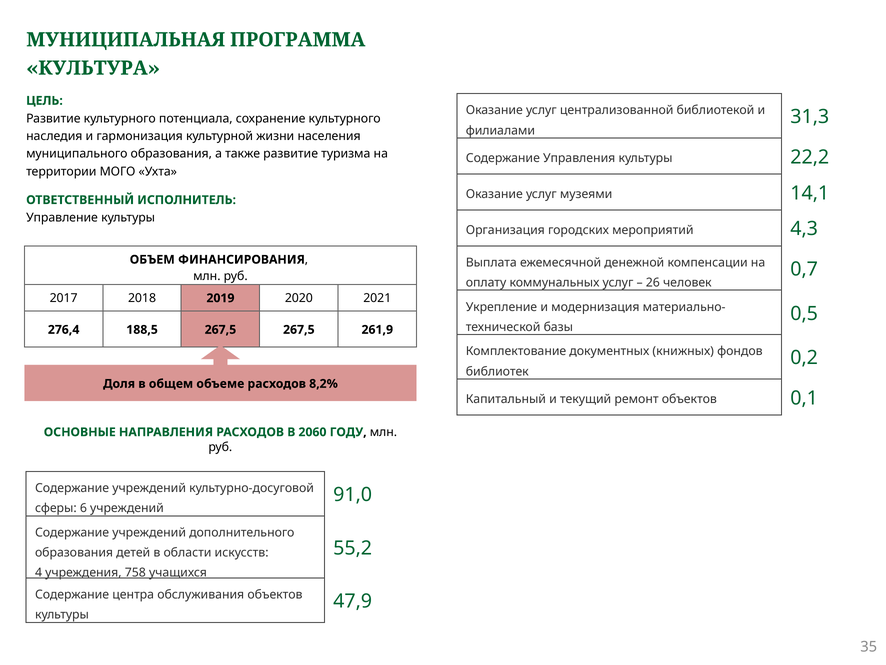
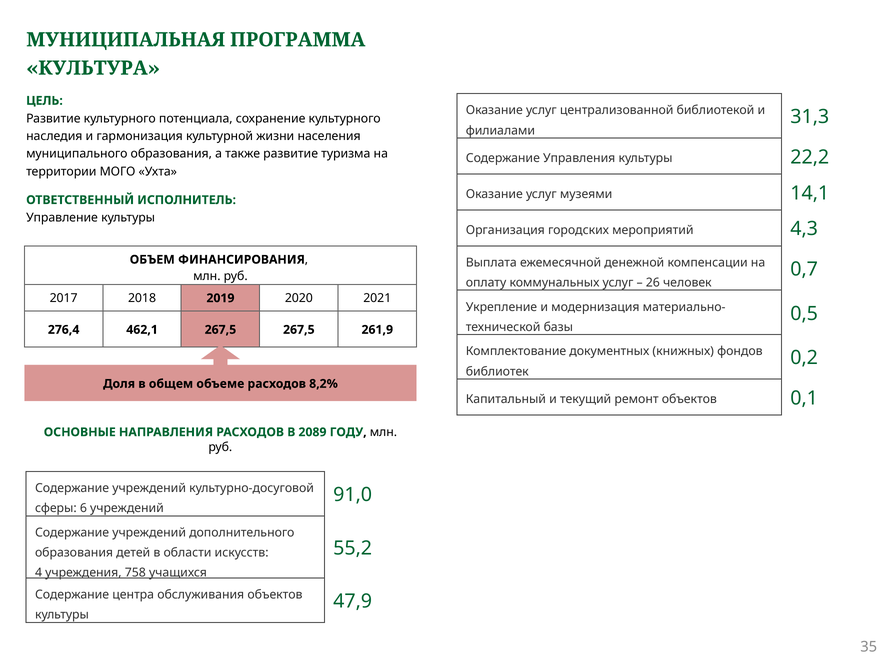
188,5: 188,5 -> 462,1
2060: 2060 -> 2089
